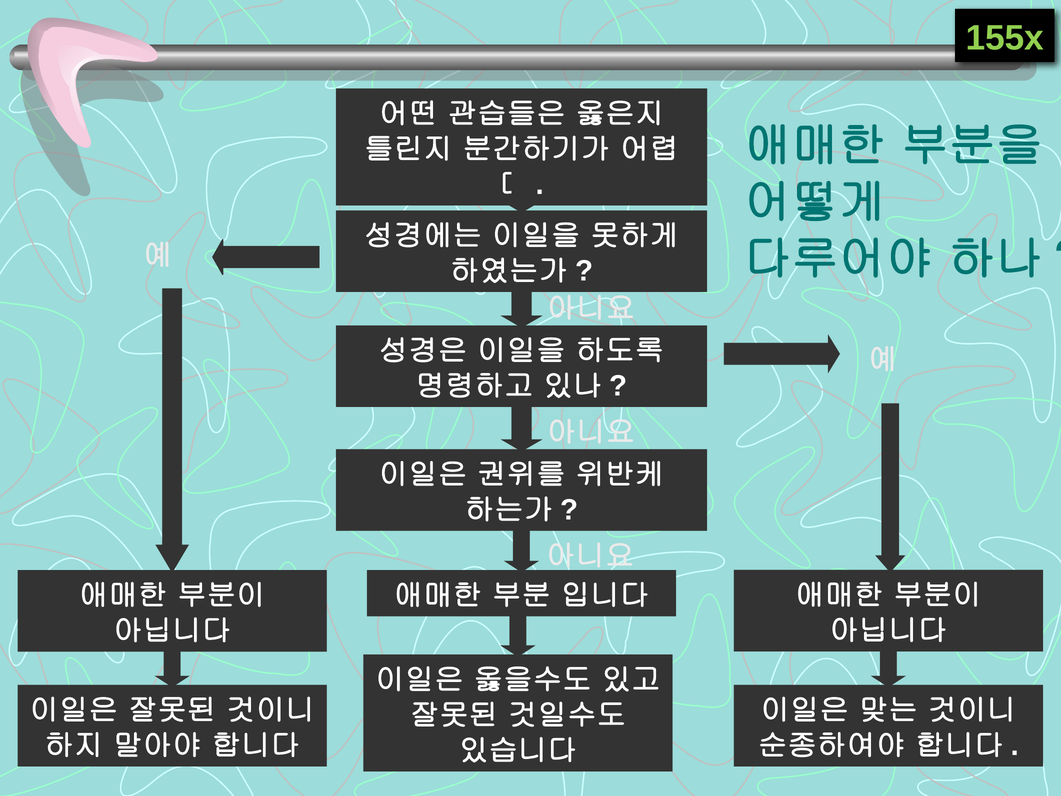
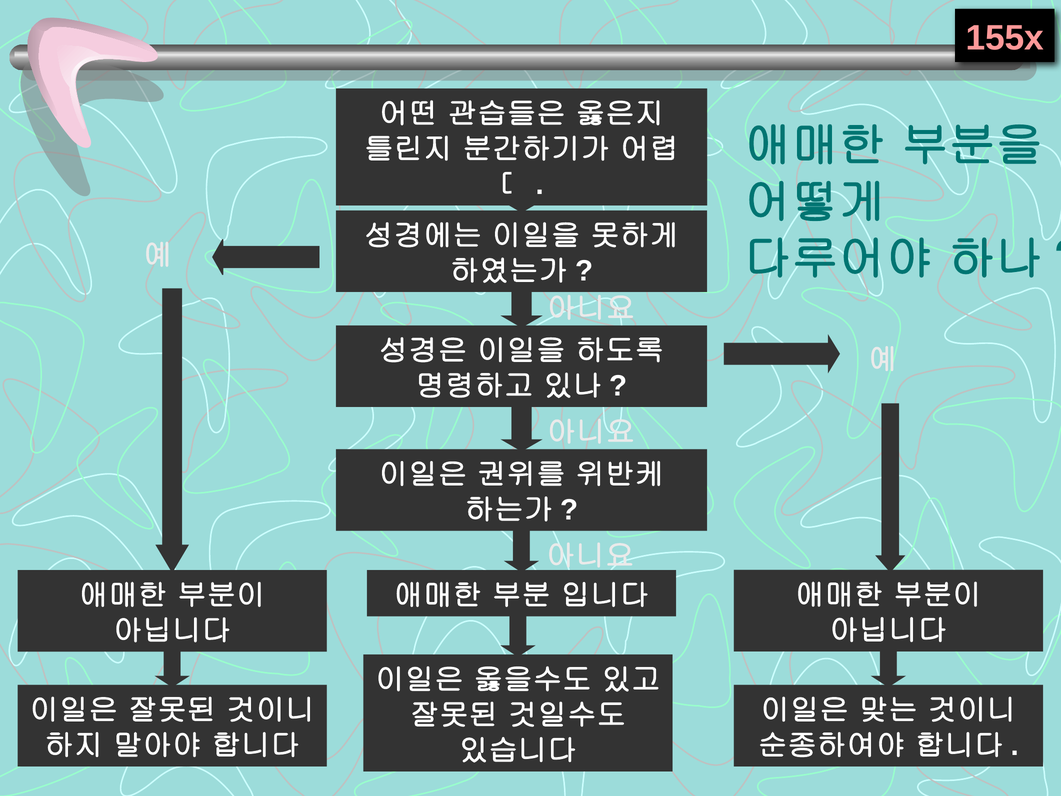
155x colour: light green -> pink
